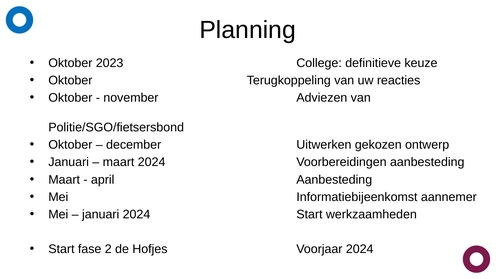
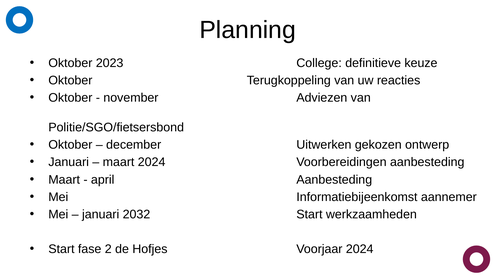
januari 2024: 2024 -> 2032
